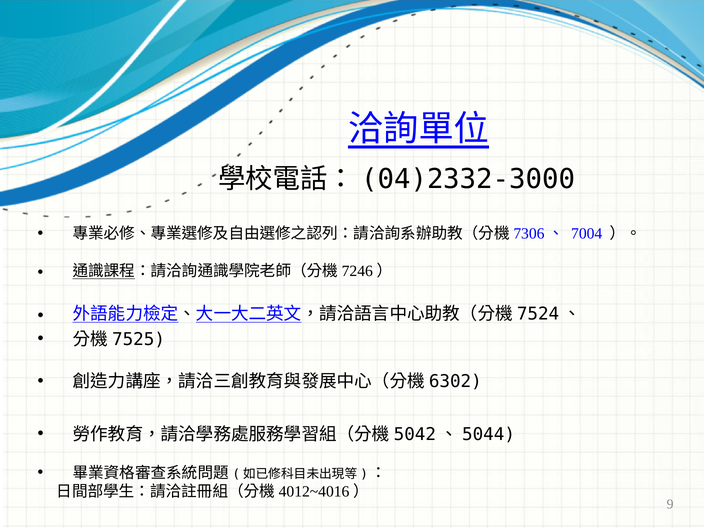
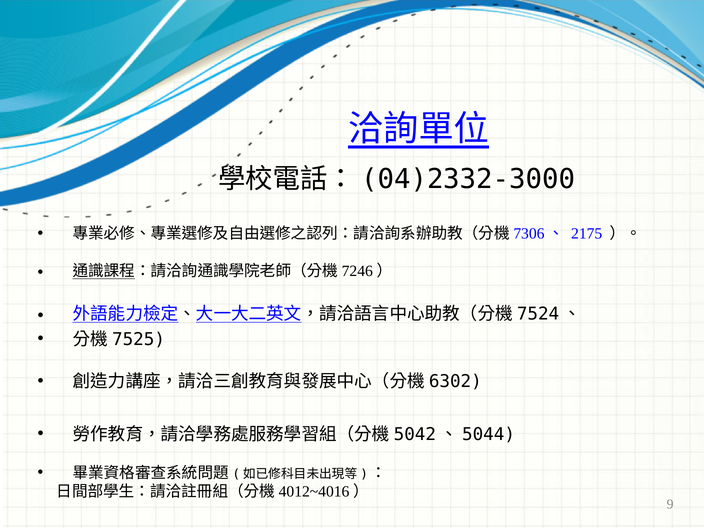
7004: 7004 -> 2175
